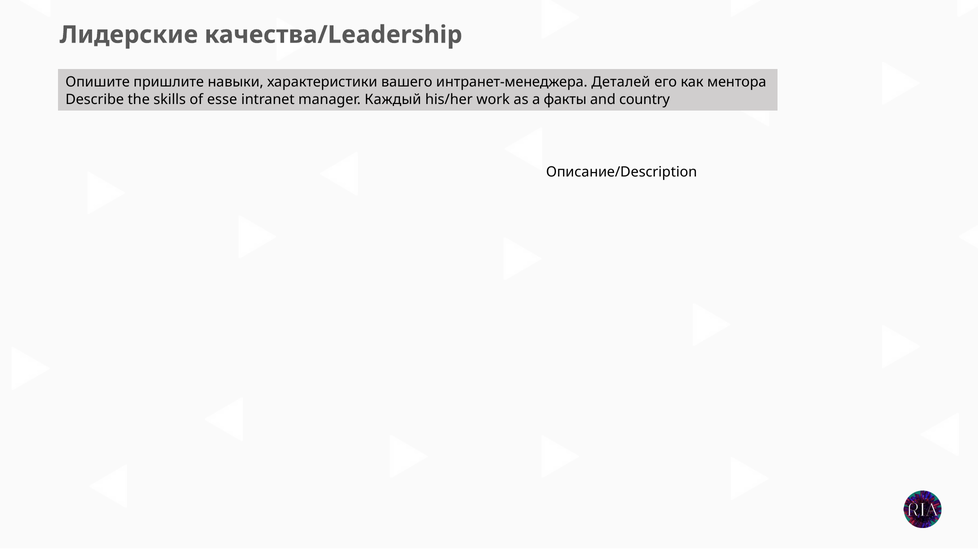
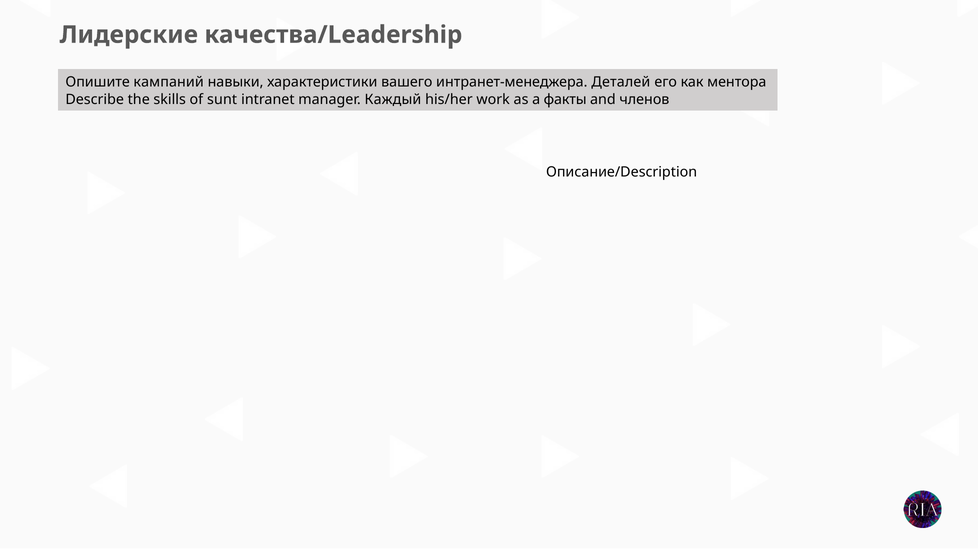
пришлите: пришлите -> кампаний
esse: esse -> sunt
country: country -> членов
